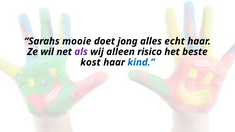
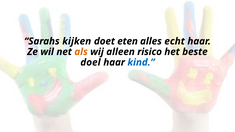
mooie: mooie -> kijken
jong: jong -> eten
als colour: purple -> orange
kost: kost -> doel
